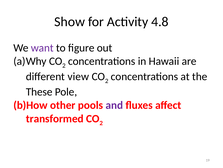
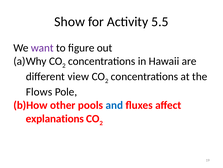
4.8: 4.8 -> 5.5
These: These -> Flows
and colour: purple -> blue
transformed: transformed -> explanations
